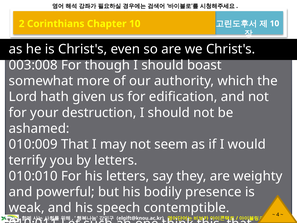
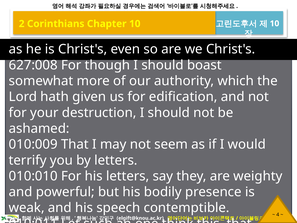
003:008: 003:008 -> 627:008
